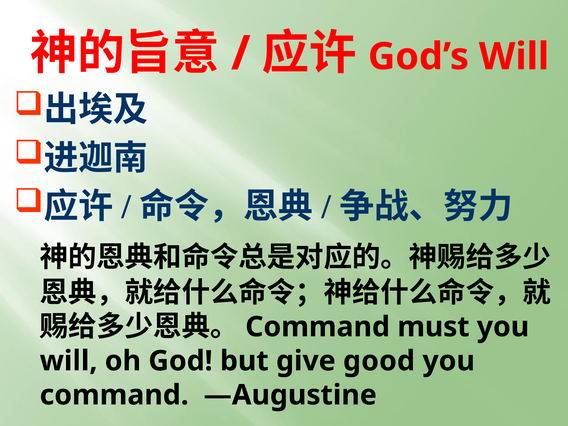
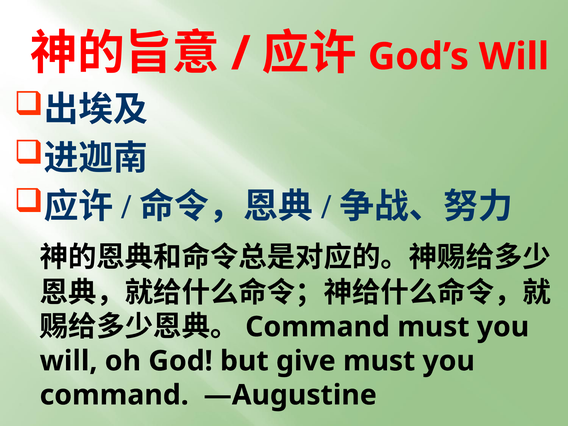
give good: good -> must
